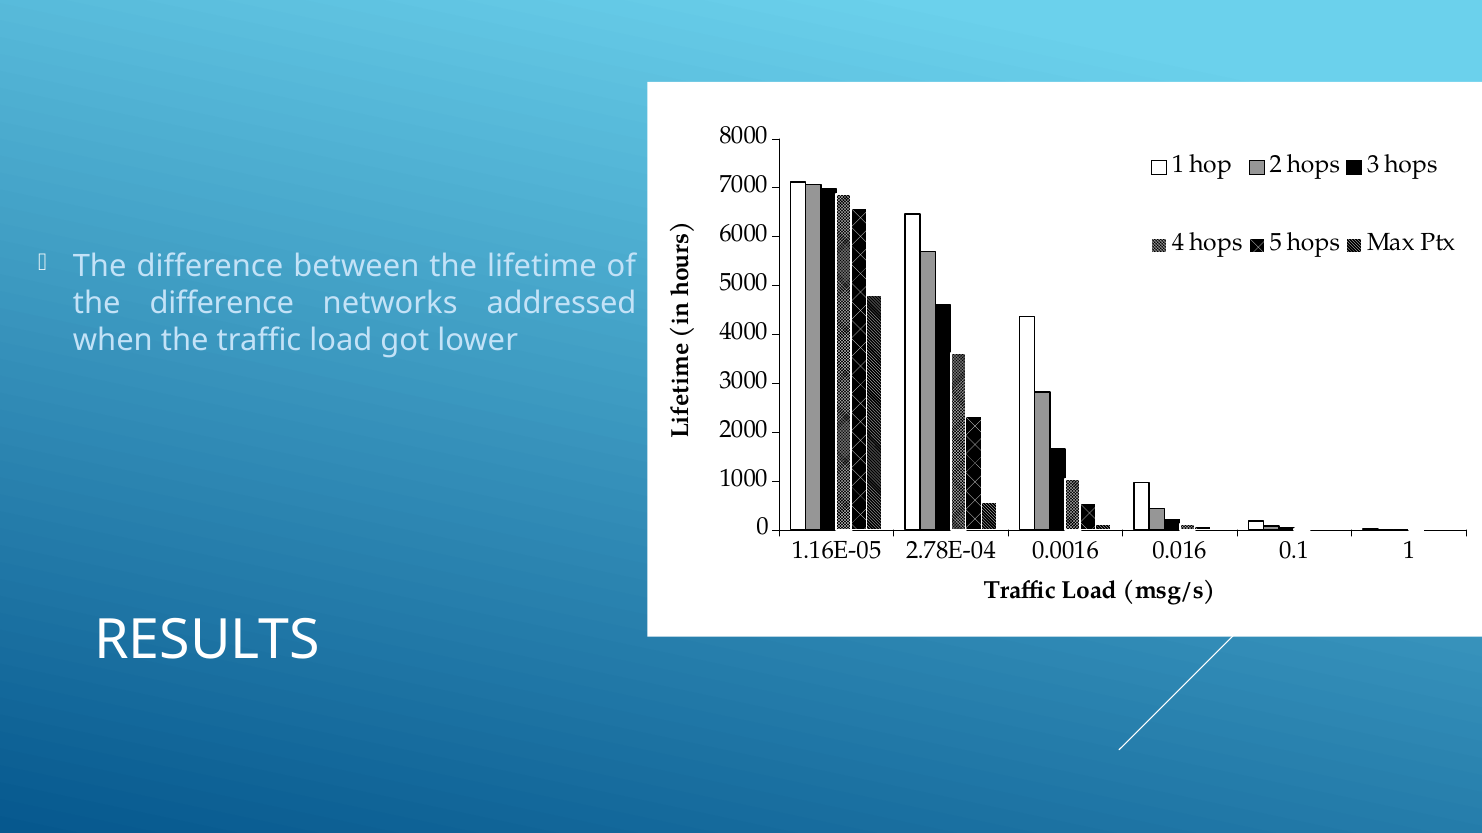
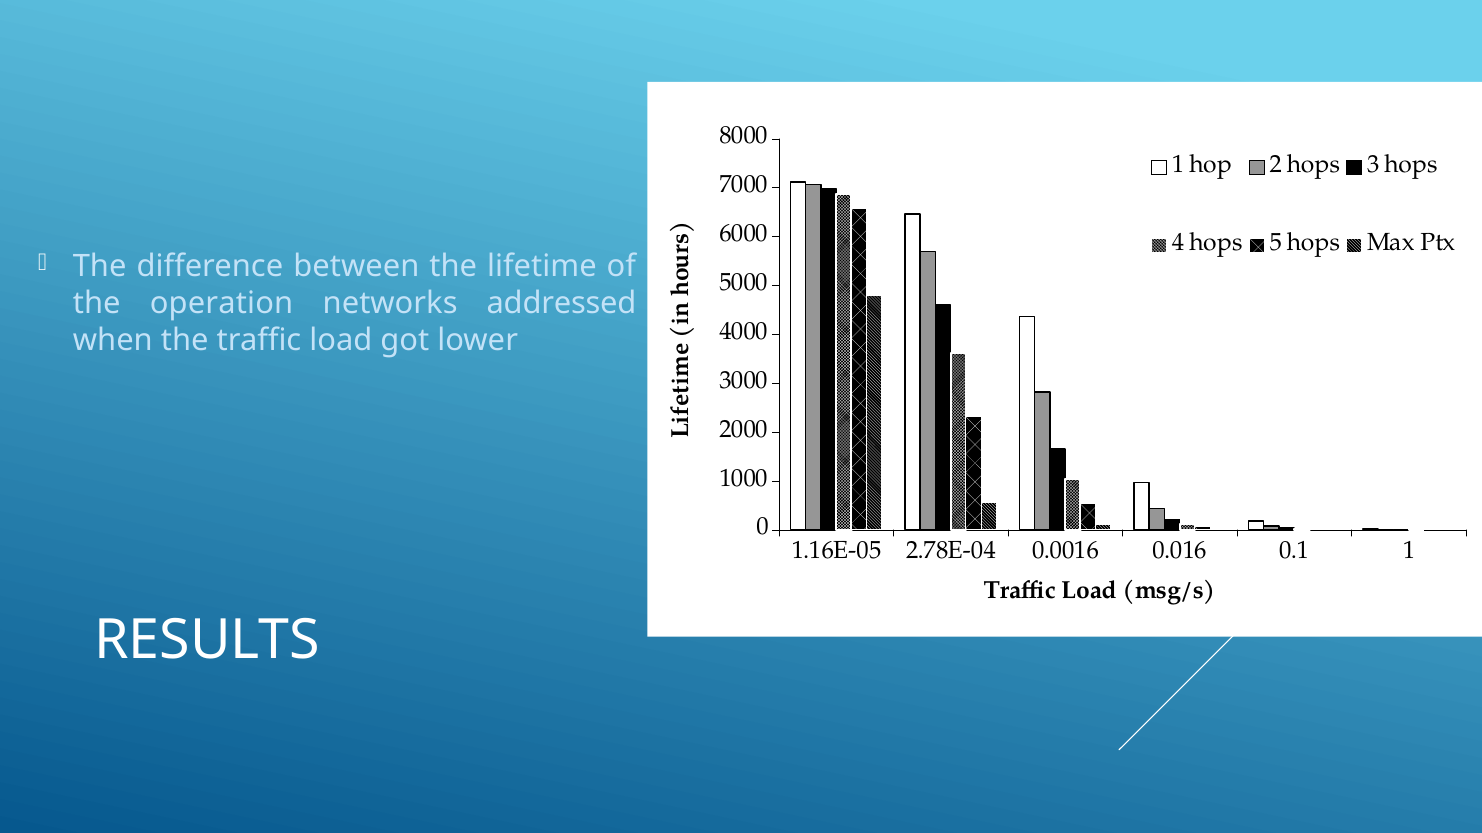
difference at (222, 304): difference -> operation
